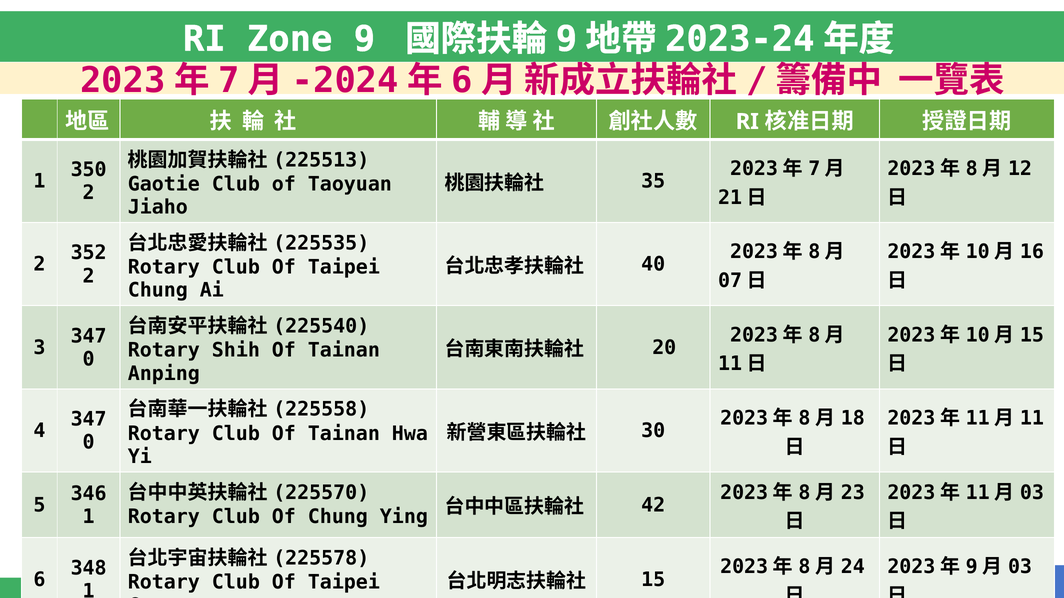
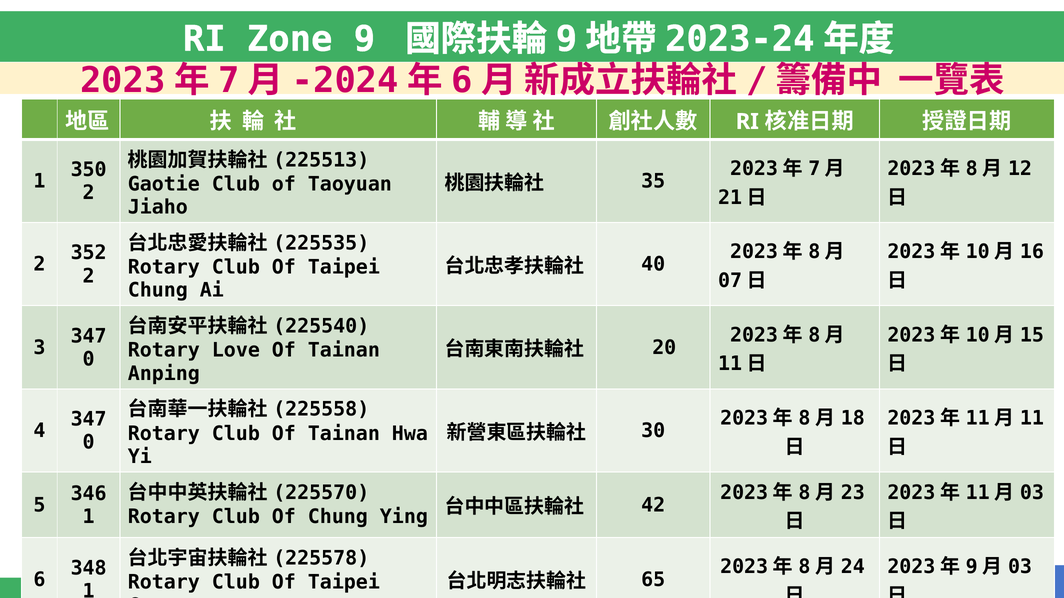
Shih: Shih -> Love
15 at (653, 580): 15 -> 65
